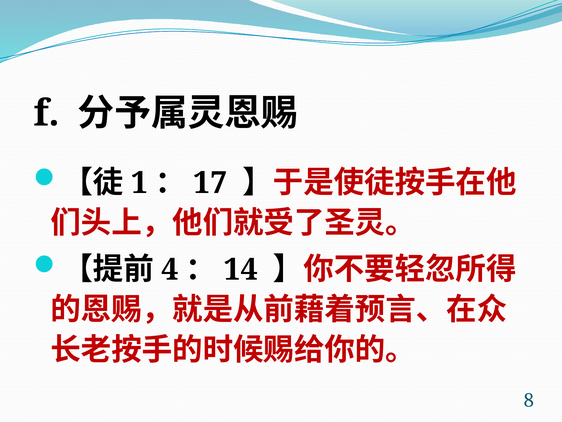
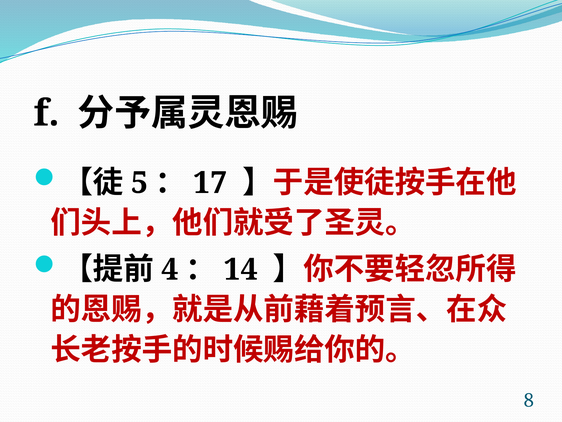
1: 1 -> 5
